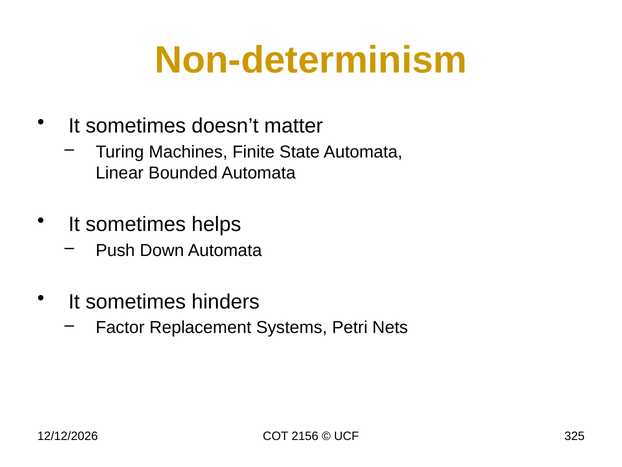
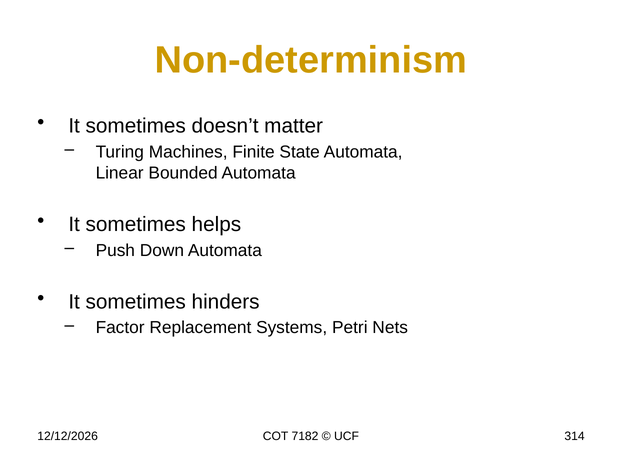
2156: 2156 -> 7182
325: 325 -> 314
